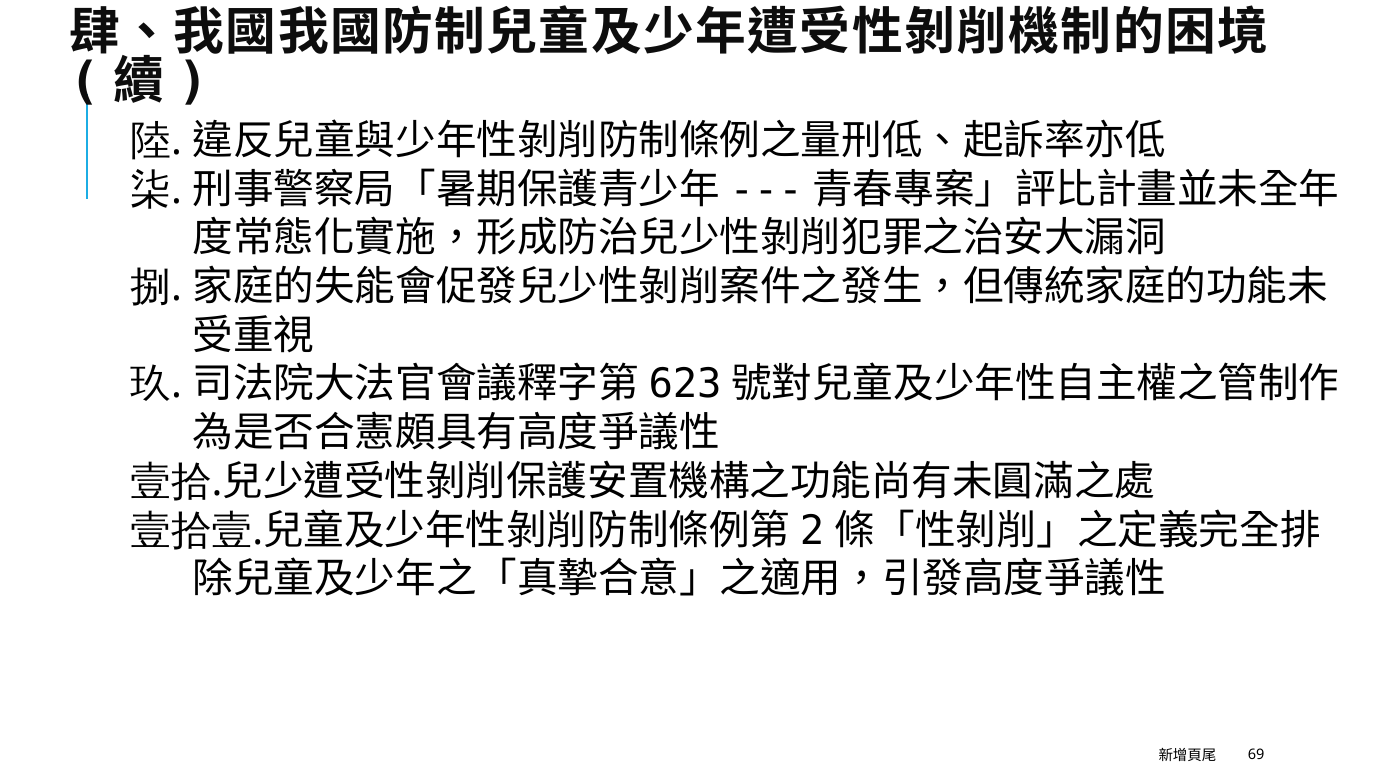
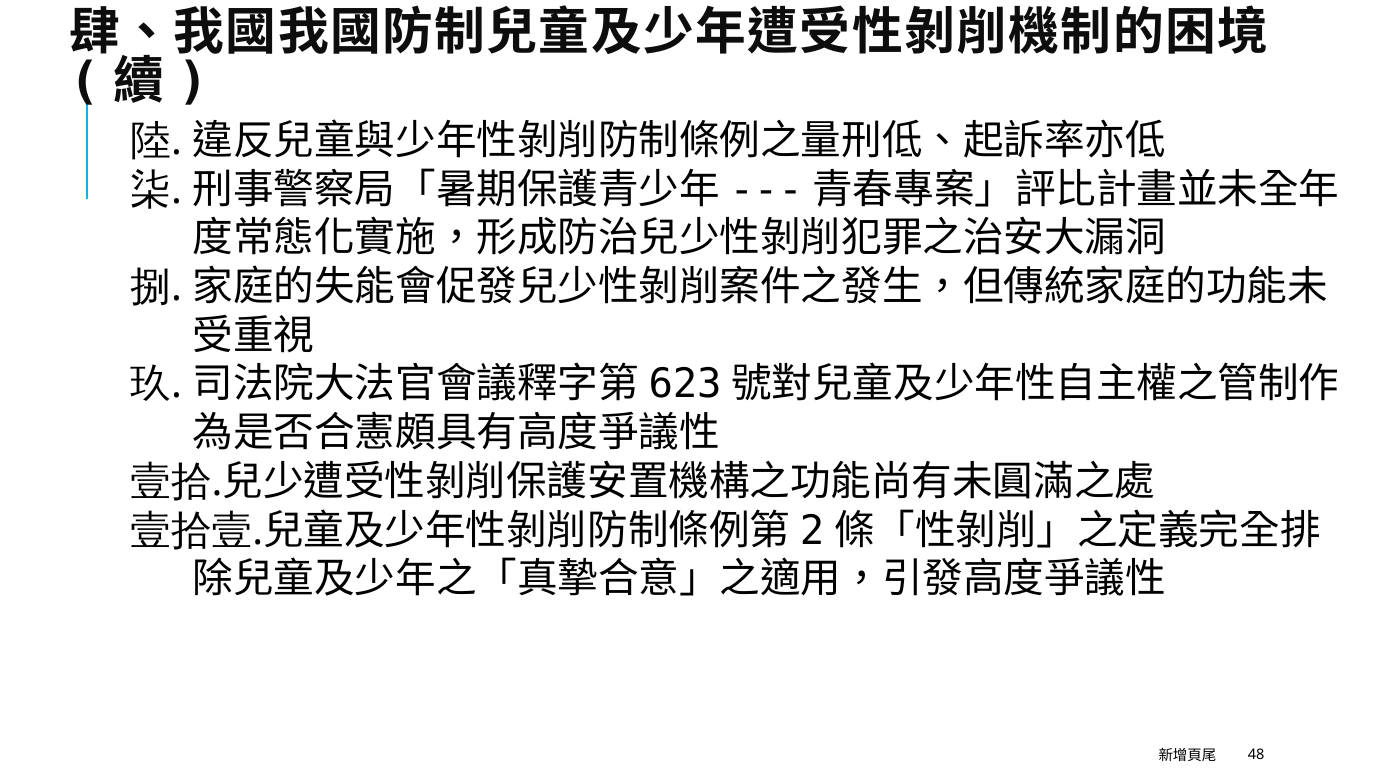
69: 69 -> 48
